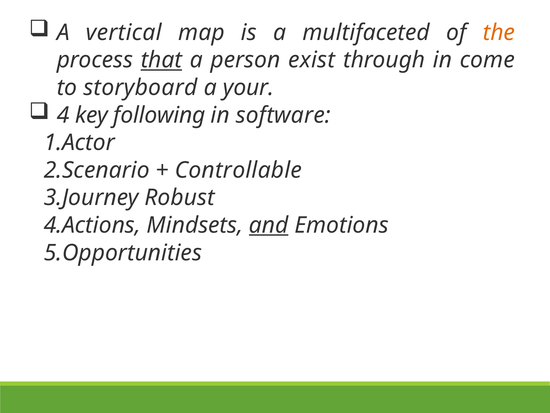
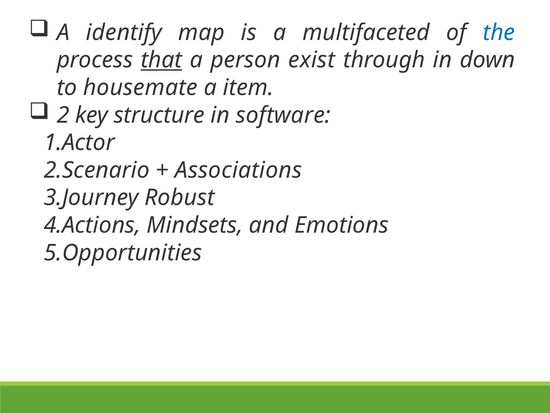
vertical: vertical -> identify
the colour: orange -> blue
come: come -> down
storyboard: storyboard -> housemate
your: your -> item
4: 4 -> 2
following: following -> structure
Controllable: Controllable -> Associations
and underline: present -> none
